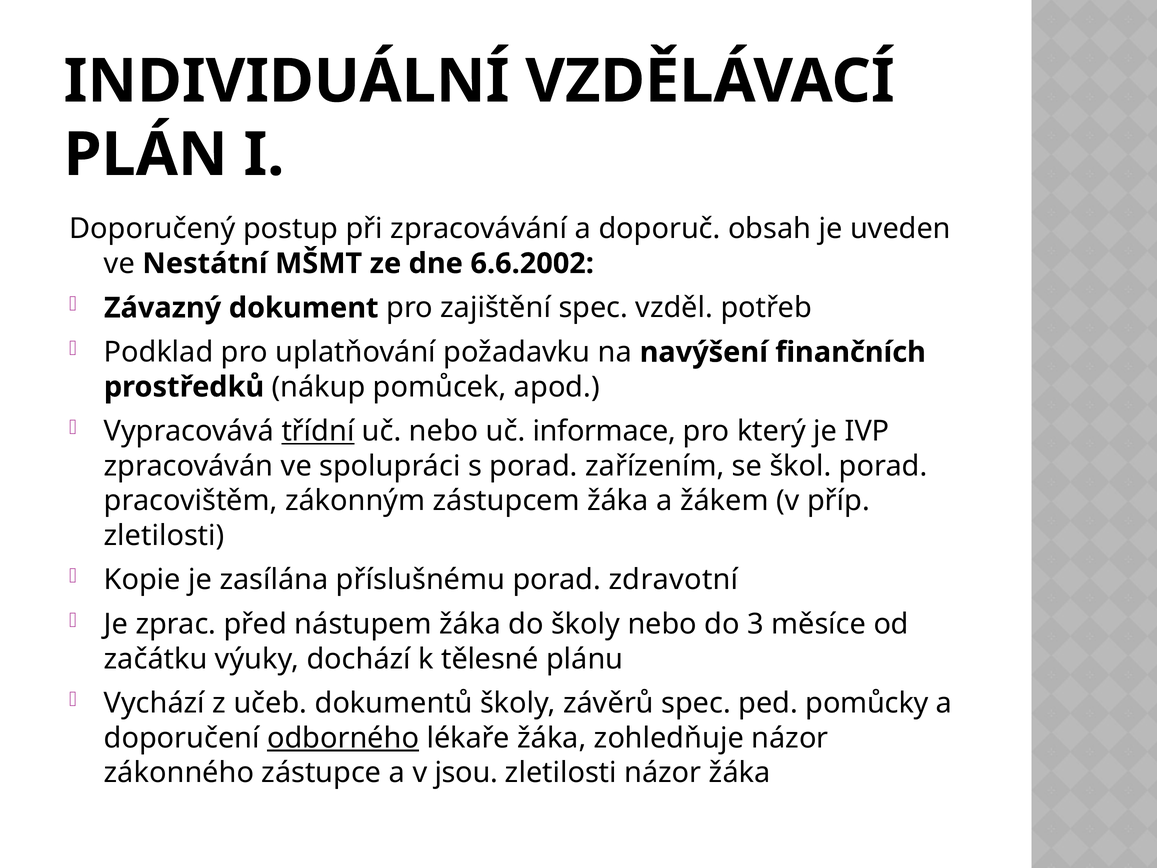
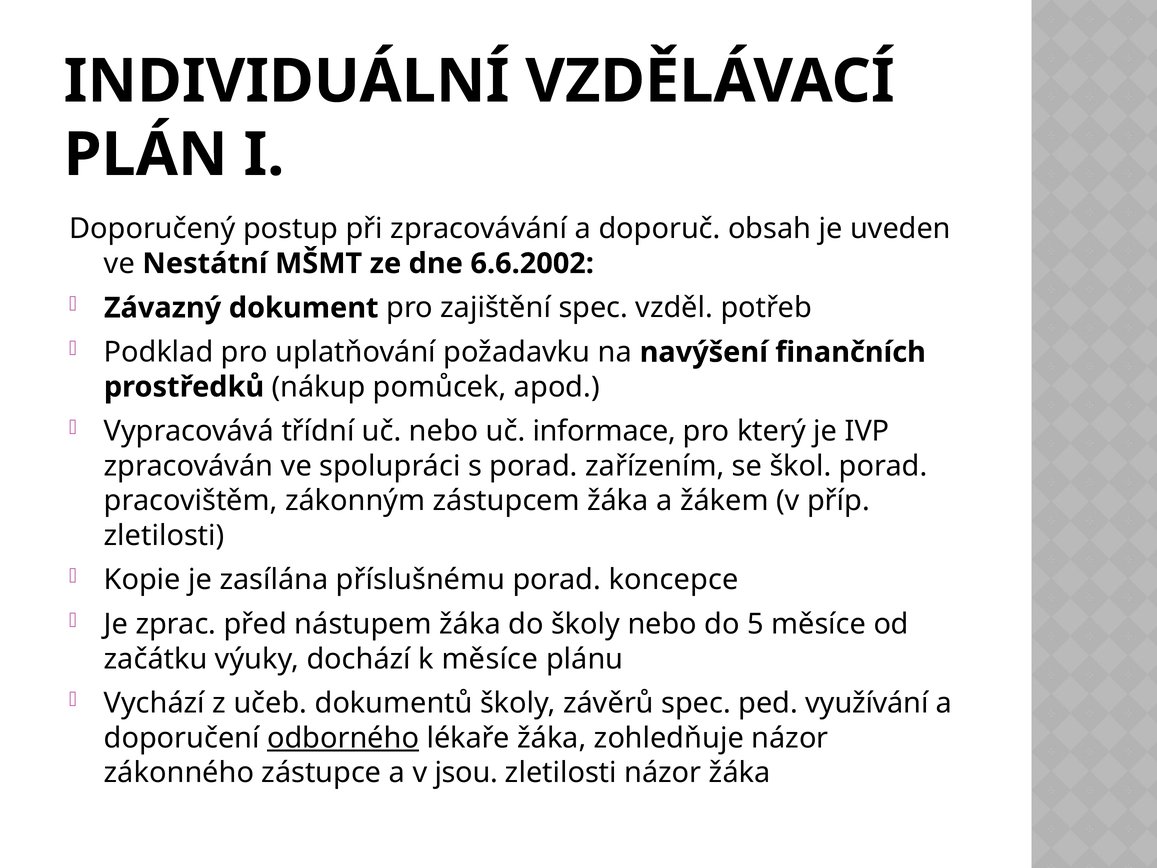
třídní underline: present -> none
zdravotní: zdravotní -> koncepce
3: 3 -> 5
k tělesné: tělesné -> měsíce
pomůcky: pomůcky -> využívání
